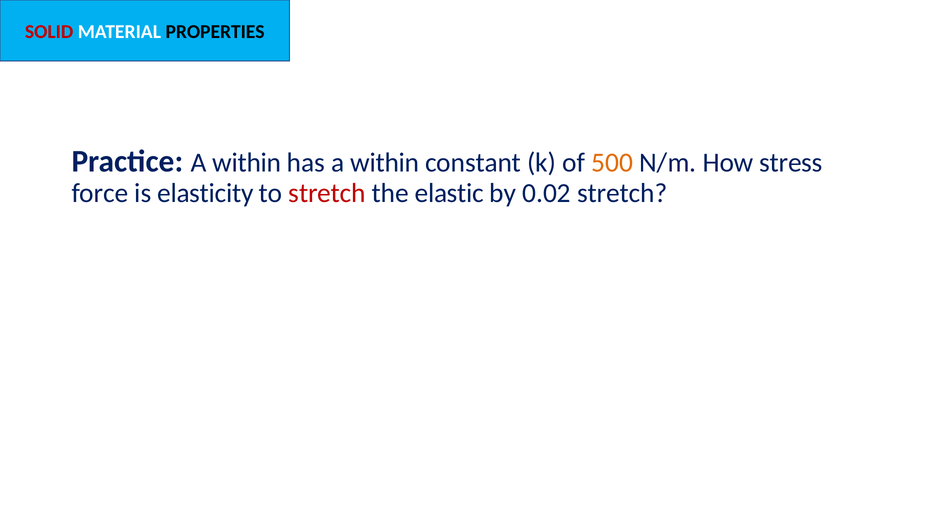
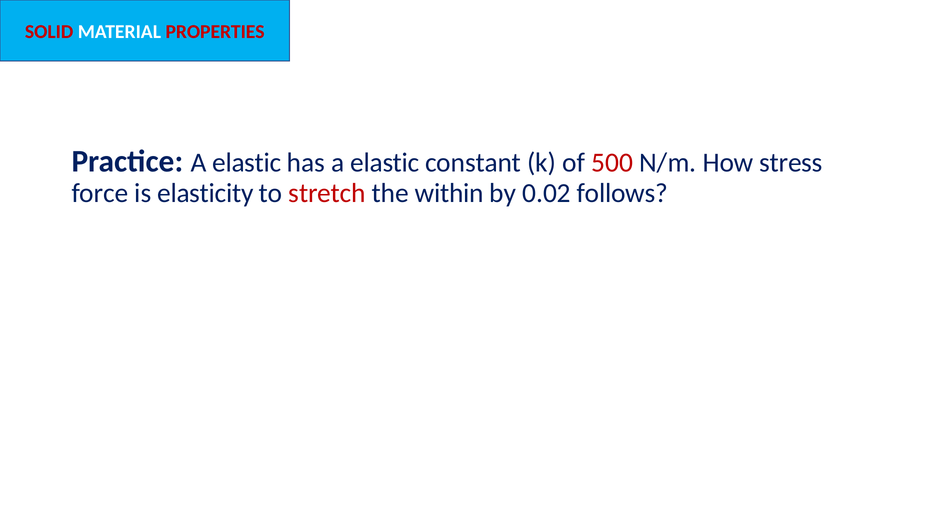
PROPERTIES colour: black -> red
Practice A within: within -> elastic
has a within: within -> elastic
500 colour: orange -> red
elastic: elastic -> within
0.02 stretch: stretch -> follows
